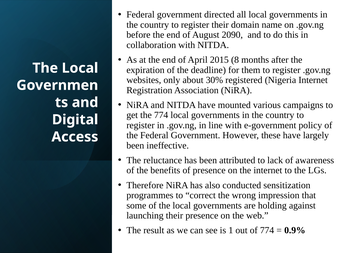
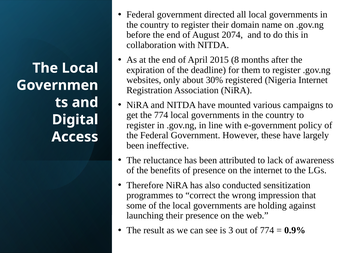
2090: 2090 -> 2074
1: 1 -> 3
